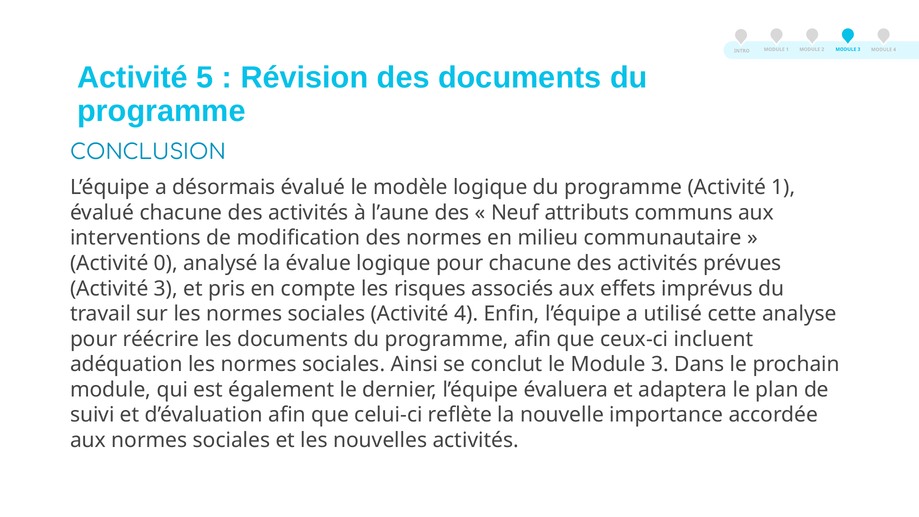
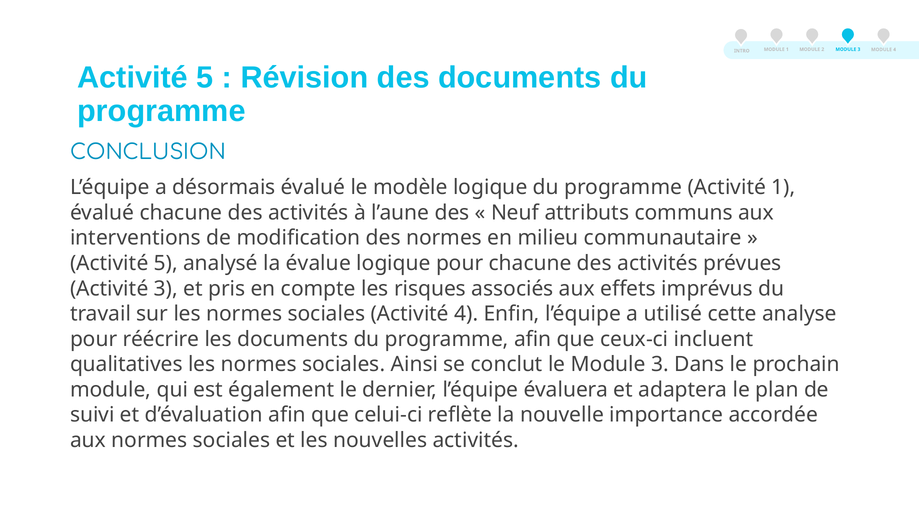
0 at (166, 263): 0 -> 5
adéquation: adéquation -> qualitatives
